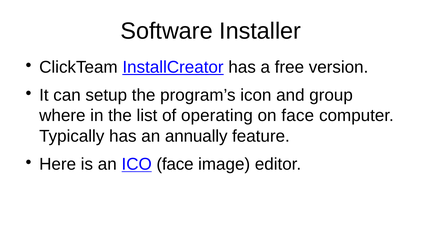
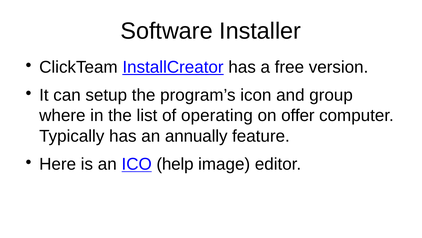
on face: face -> offer
ICO face: face -> help
